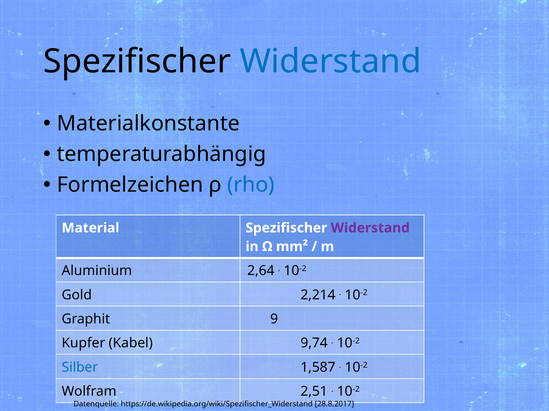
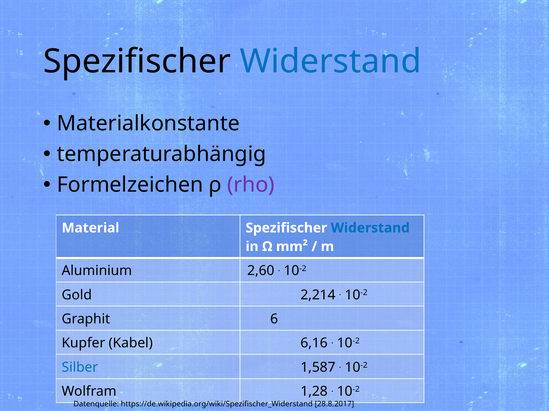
rho colour: blue -> purple
Widerstand at (370, 228) colour: purple -> blue
2,64: 2,64 -> 2,60
9: 9 -> 6
9,74: 9,74 -> 6,16
2,51: 2,51 -> 1,28
